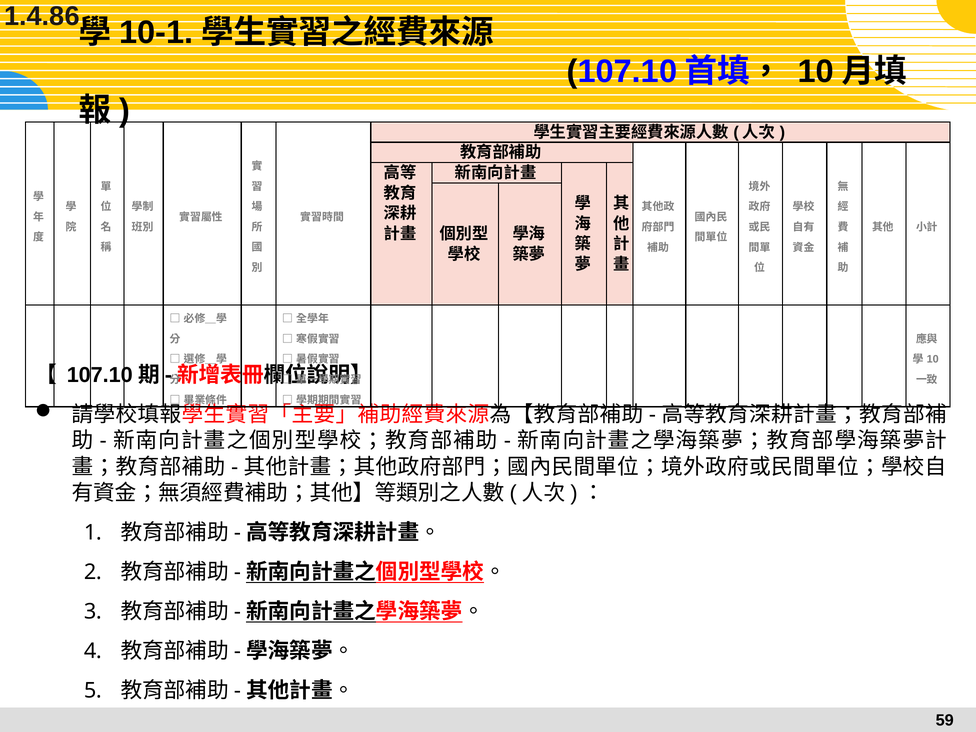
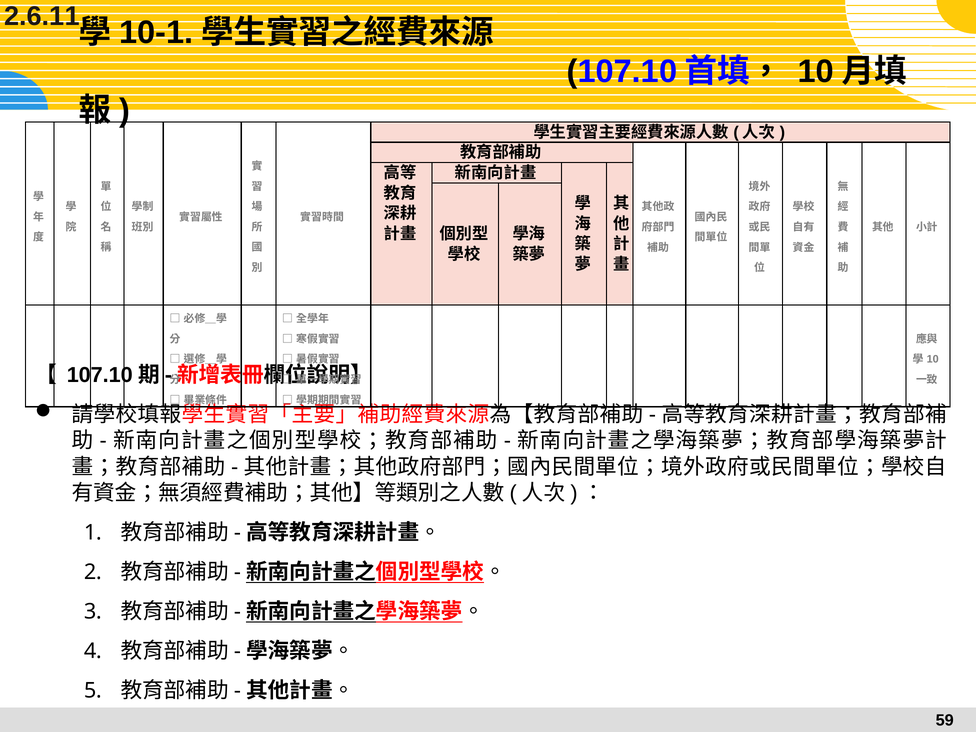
1.4.86: 1.4.86 -> 2.6.11
